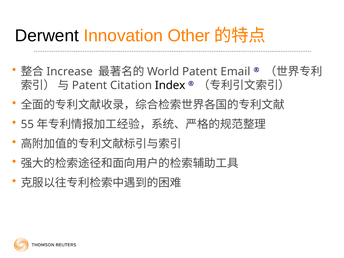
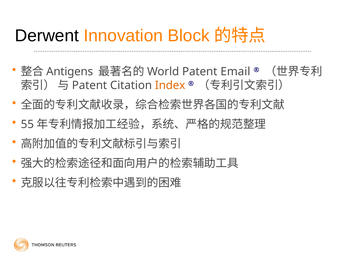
Other: Other -> Block
Increase: Increase -> Antigens
Index colour: black -> orange
